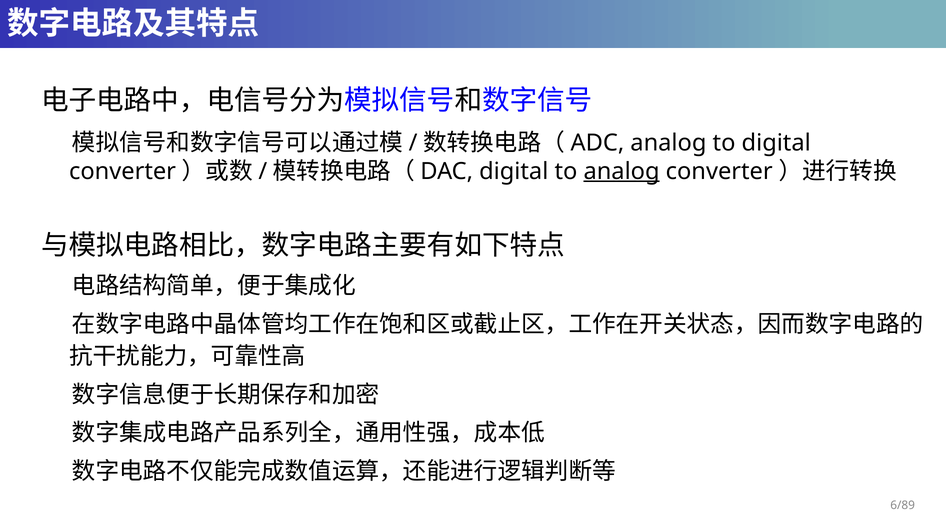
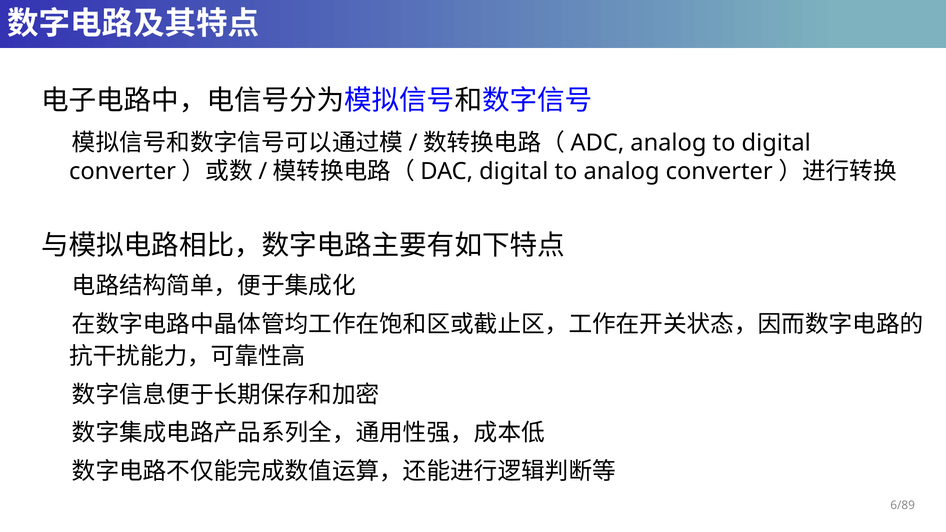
analog at (622, 171) underline: present -> none
